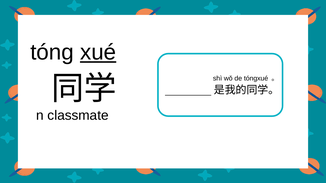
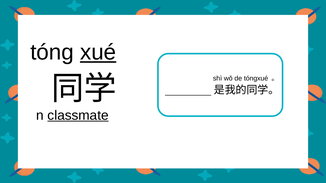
classmate underline: none -> present
